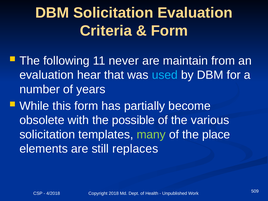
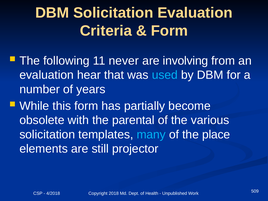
maintain: maintain -> involving
possible: possible -> parental
many colour: light green -> light blue
replaces: replaces -> projector
